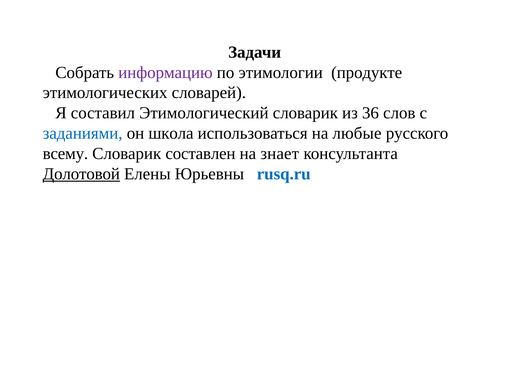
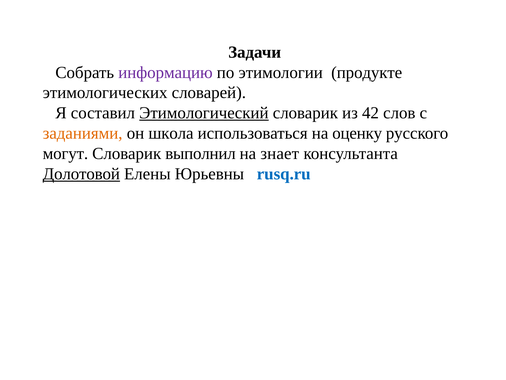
Этимологический underline: none -> present
36: 36 -> 42
заданиями colour: blue -> orange
любые: любые -> оценку
всему: всему -> могут
составлен: составлен -> выполнил
